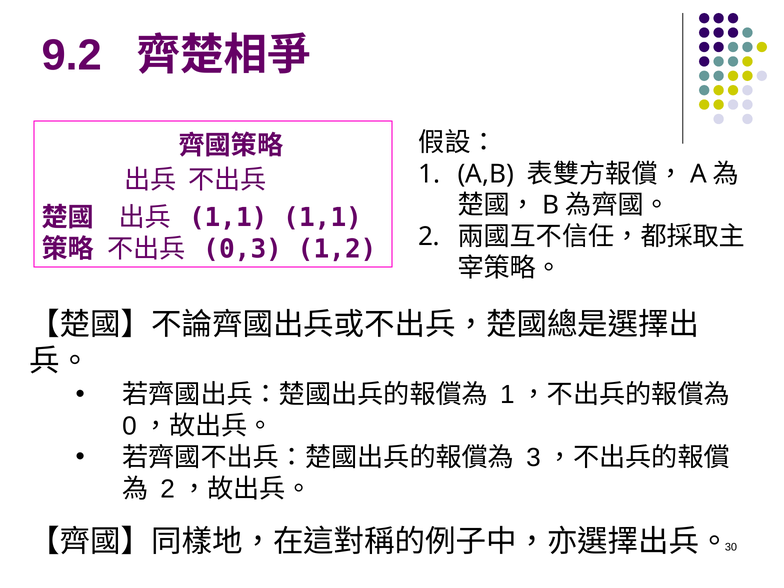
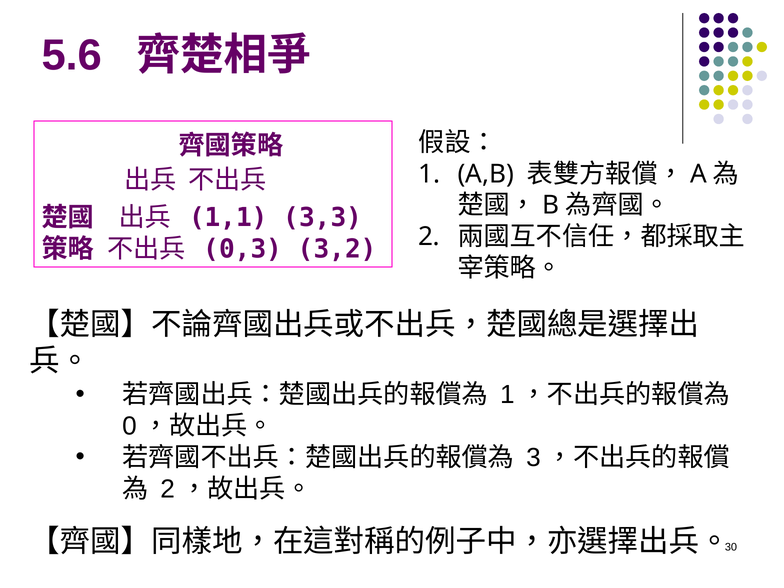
9.2: 9.2 -> 5.6
1,1 1,1: 1,1 -> 3,3
1,2: 1,2 -> 3,2
